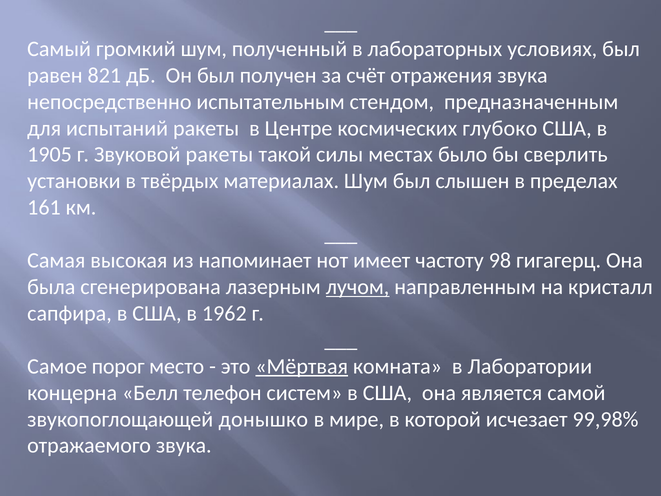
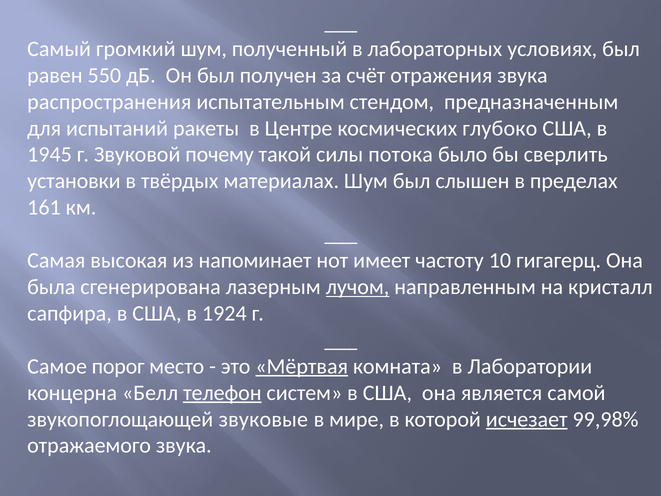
821: 821 -> 550
непосредственно: непосредственно -> распространения
1905: 1905 -> 1945
Звуковой ракеты: ракеты -> почему
местах: местах -> потока
98: 98 -> 10
1962: 1962 -> 1924
телефон underline: none -> present
донышко: донышко -> звуковые
исчезает underline: none -> present
